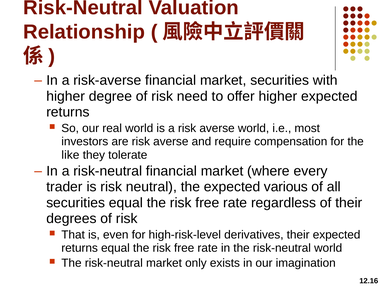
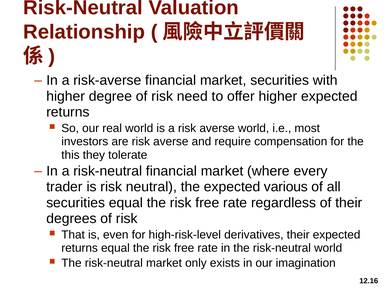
like: like -> this
